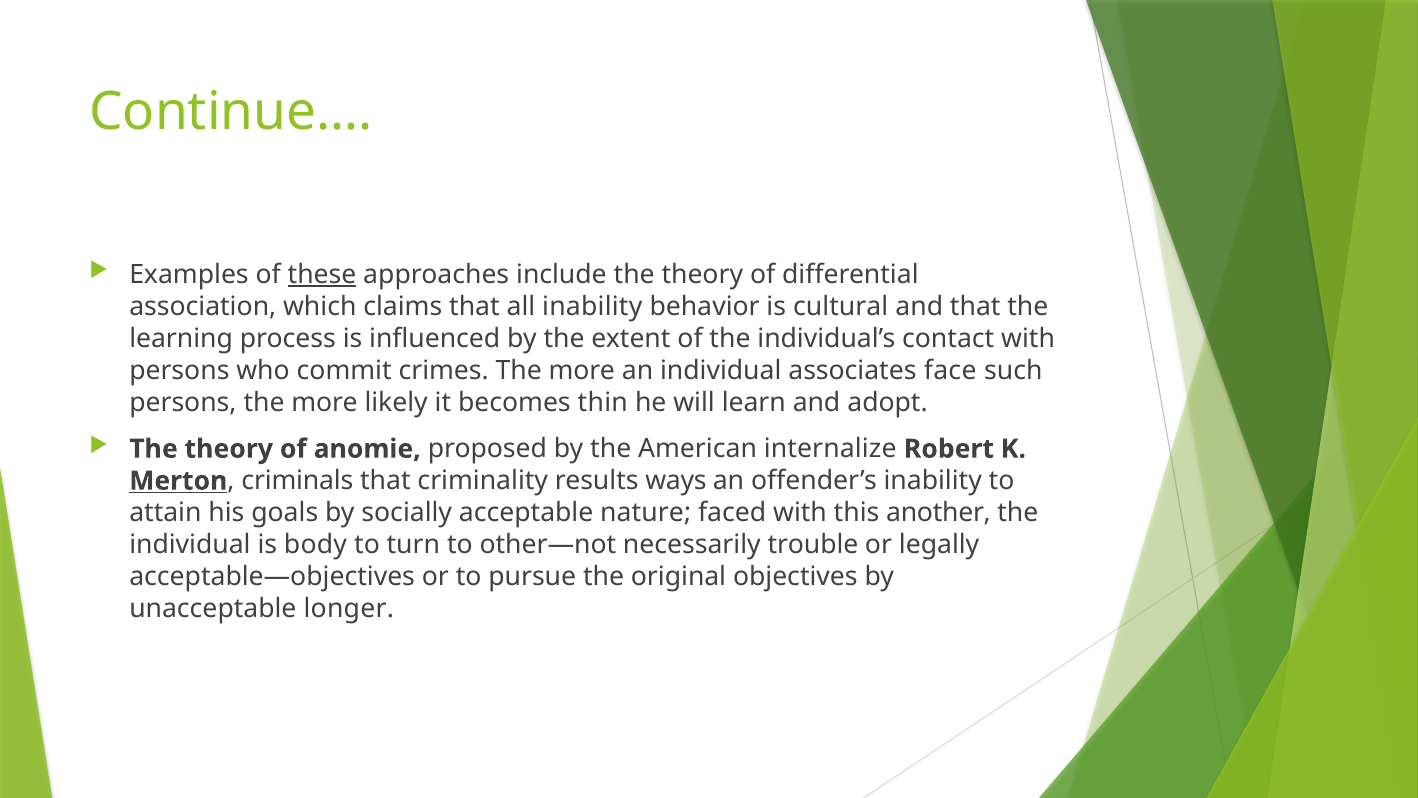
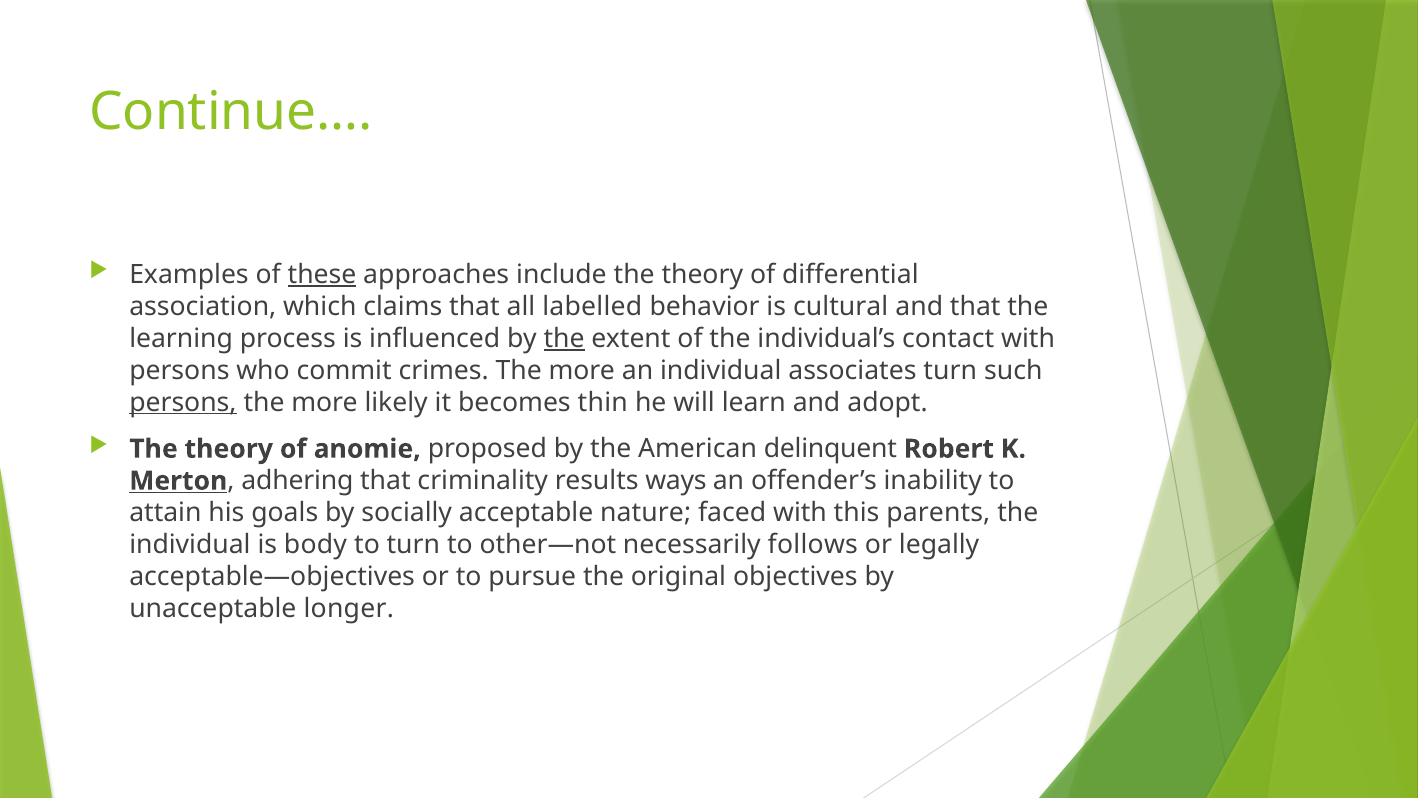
all inability: inability -> labelled
the at (564, 338) underline: none -> present
associates face: face -> turn
persons at (183, 402) underline: none -> present
internalize: internalize -> delinquent
criminals: criminals -> adhering
another: another -> parents
trouble: trouble -> follows
